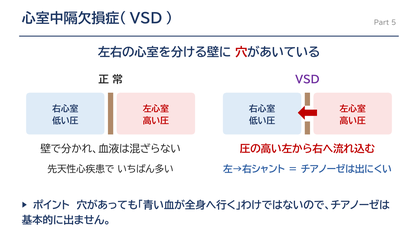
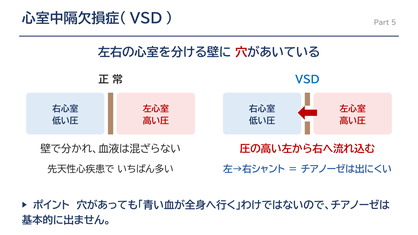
VSD colour: purple -> blue
